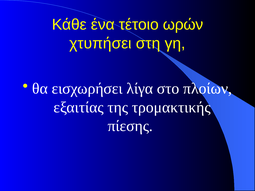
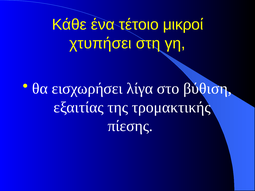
ωρών: ωρών -> μικροί
πλοίων: πλοίων -> βύθιση
